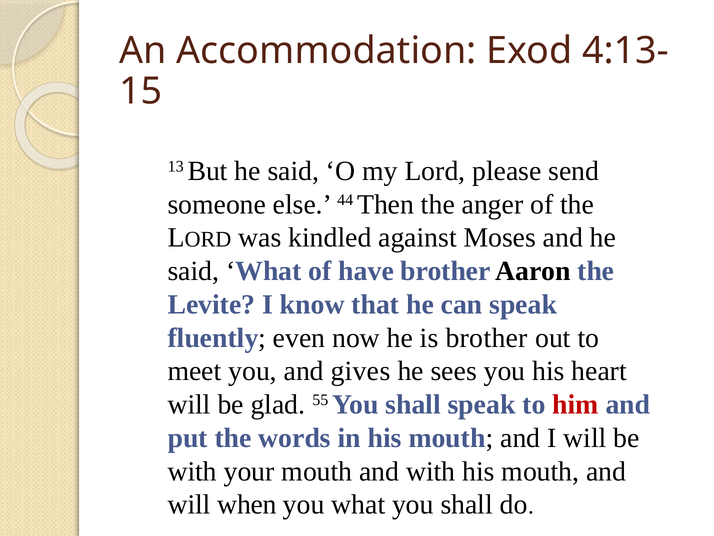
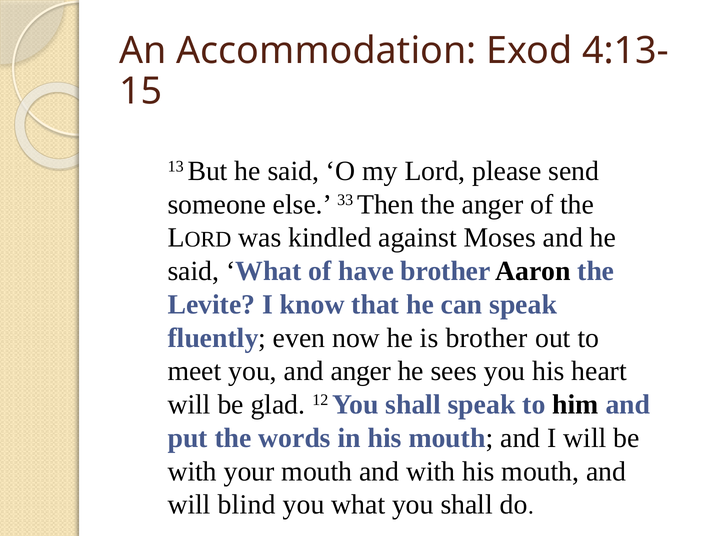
44: 44 -> 33
and gives: gives -> anger
55: 55 -> 12
him colour: red -> black
when: when -> blind
